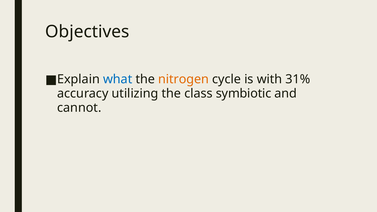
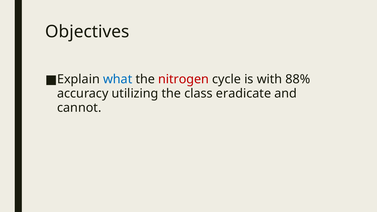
nitrogen colour: orange -> red
31%: 31% -> 88%
symbiotic: symbiotic -> eradicate
